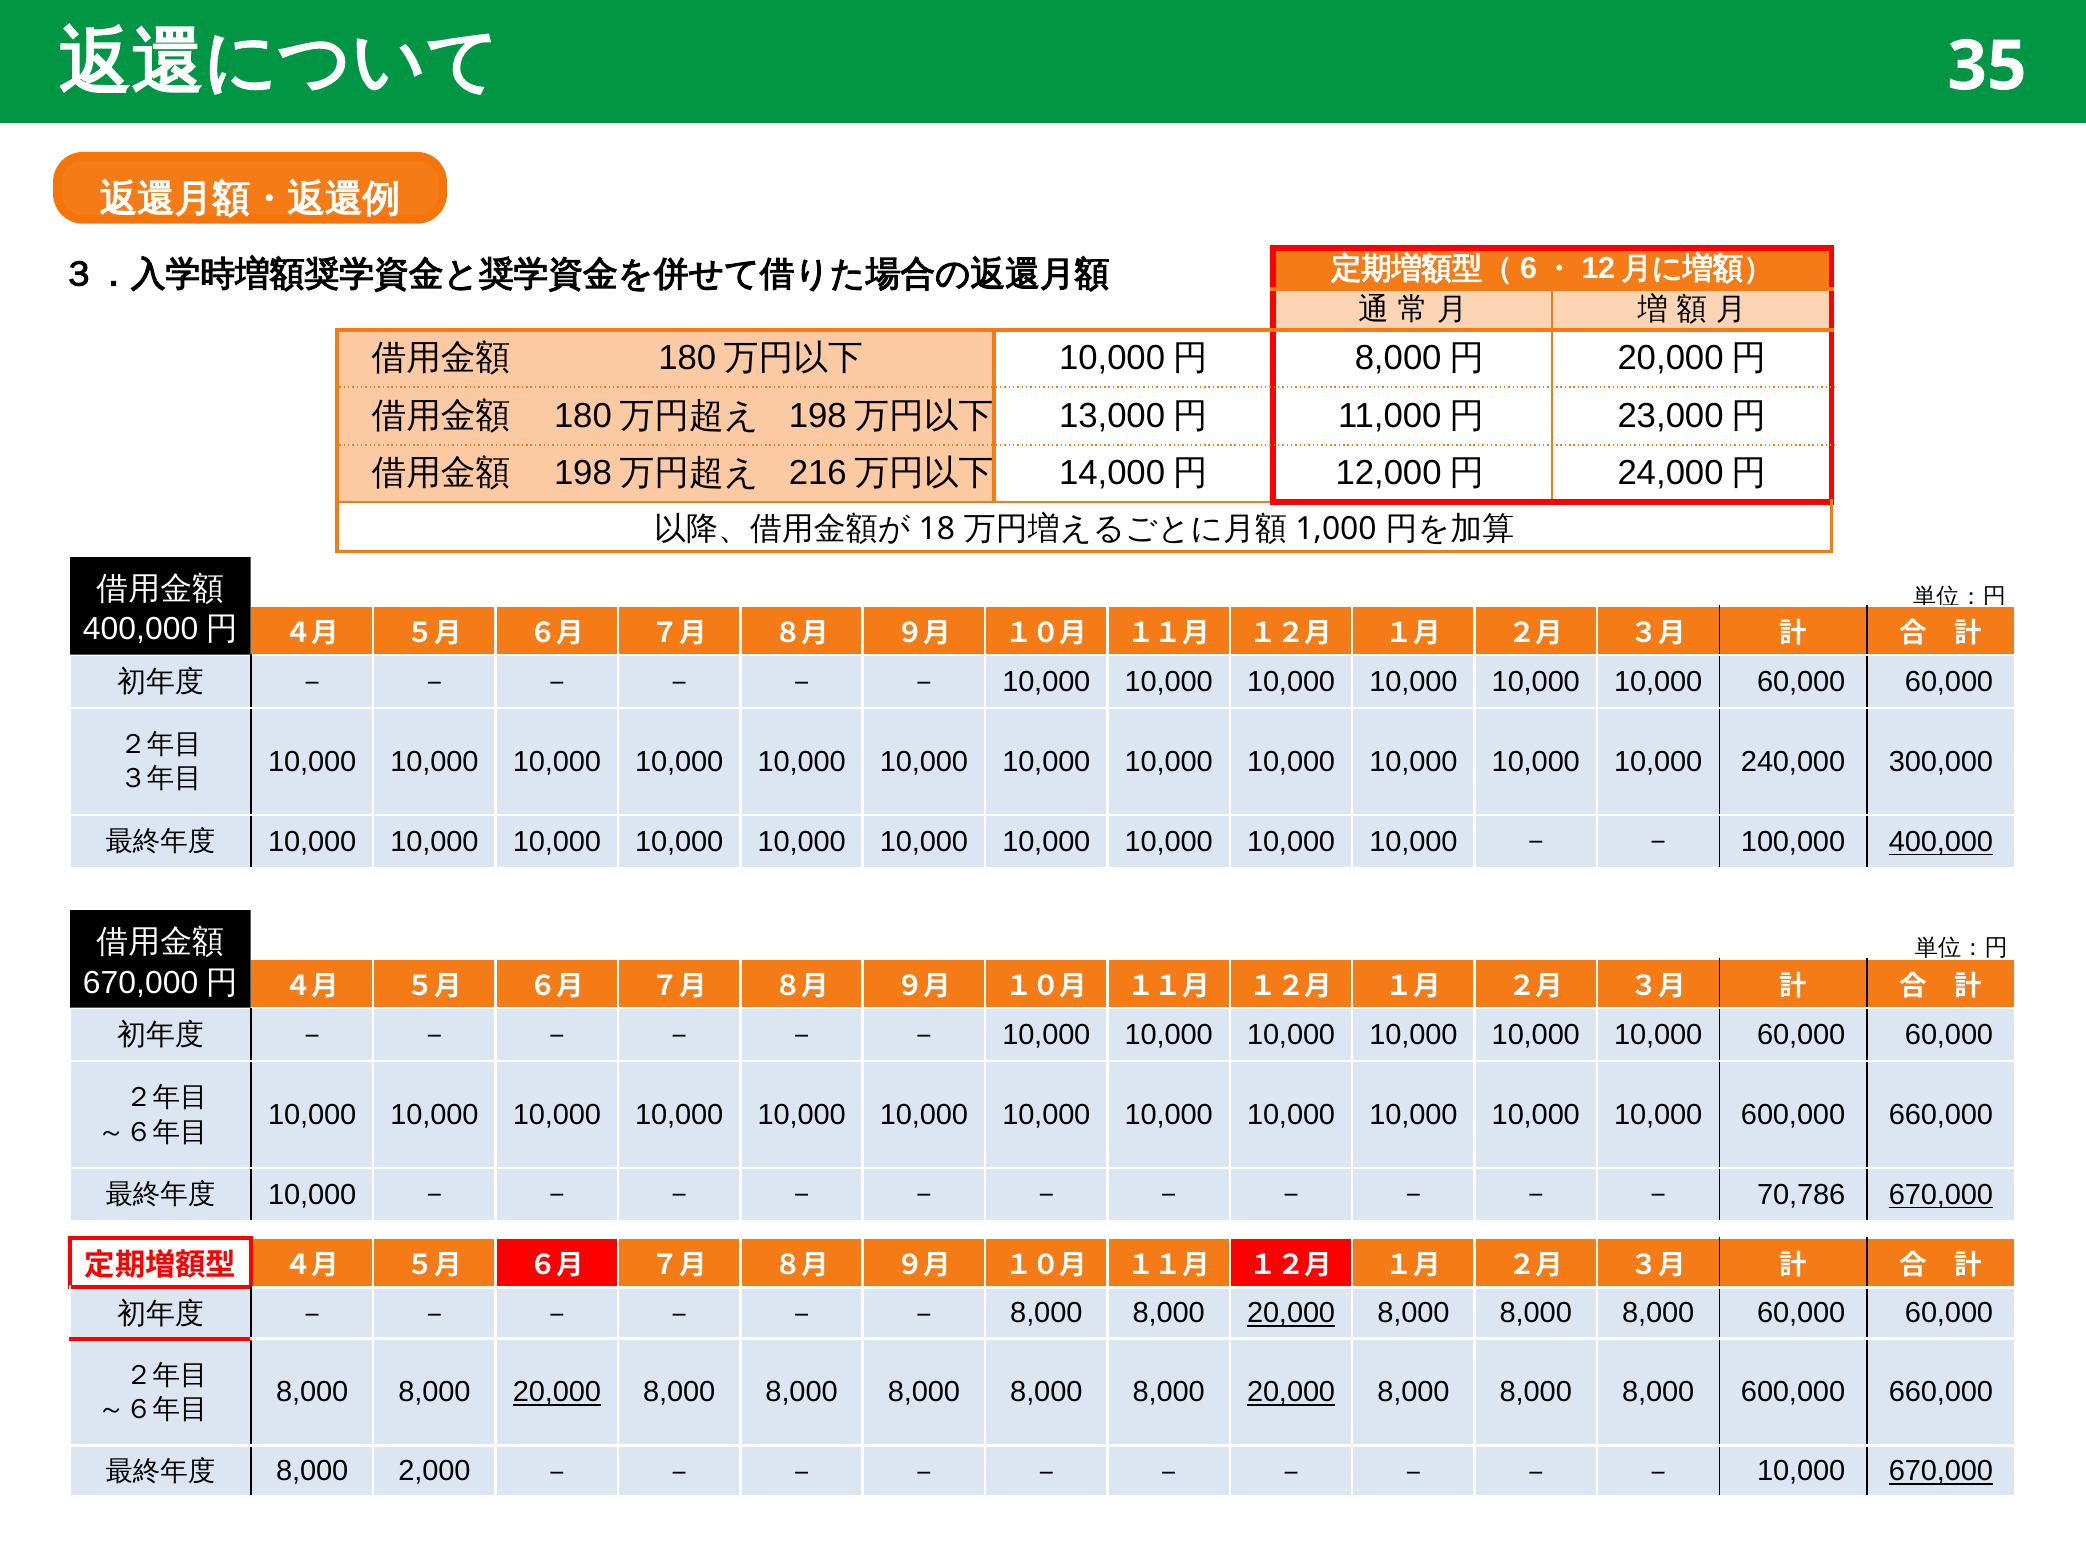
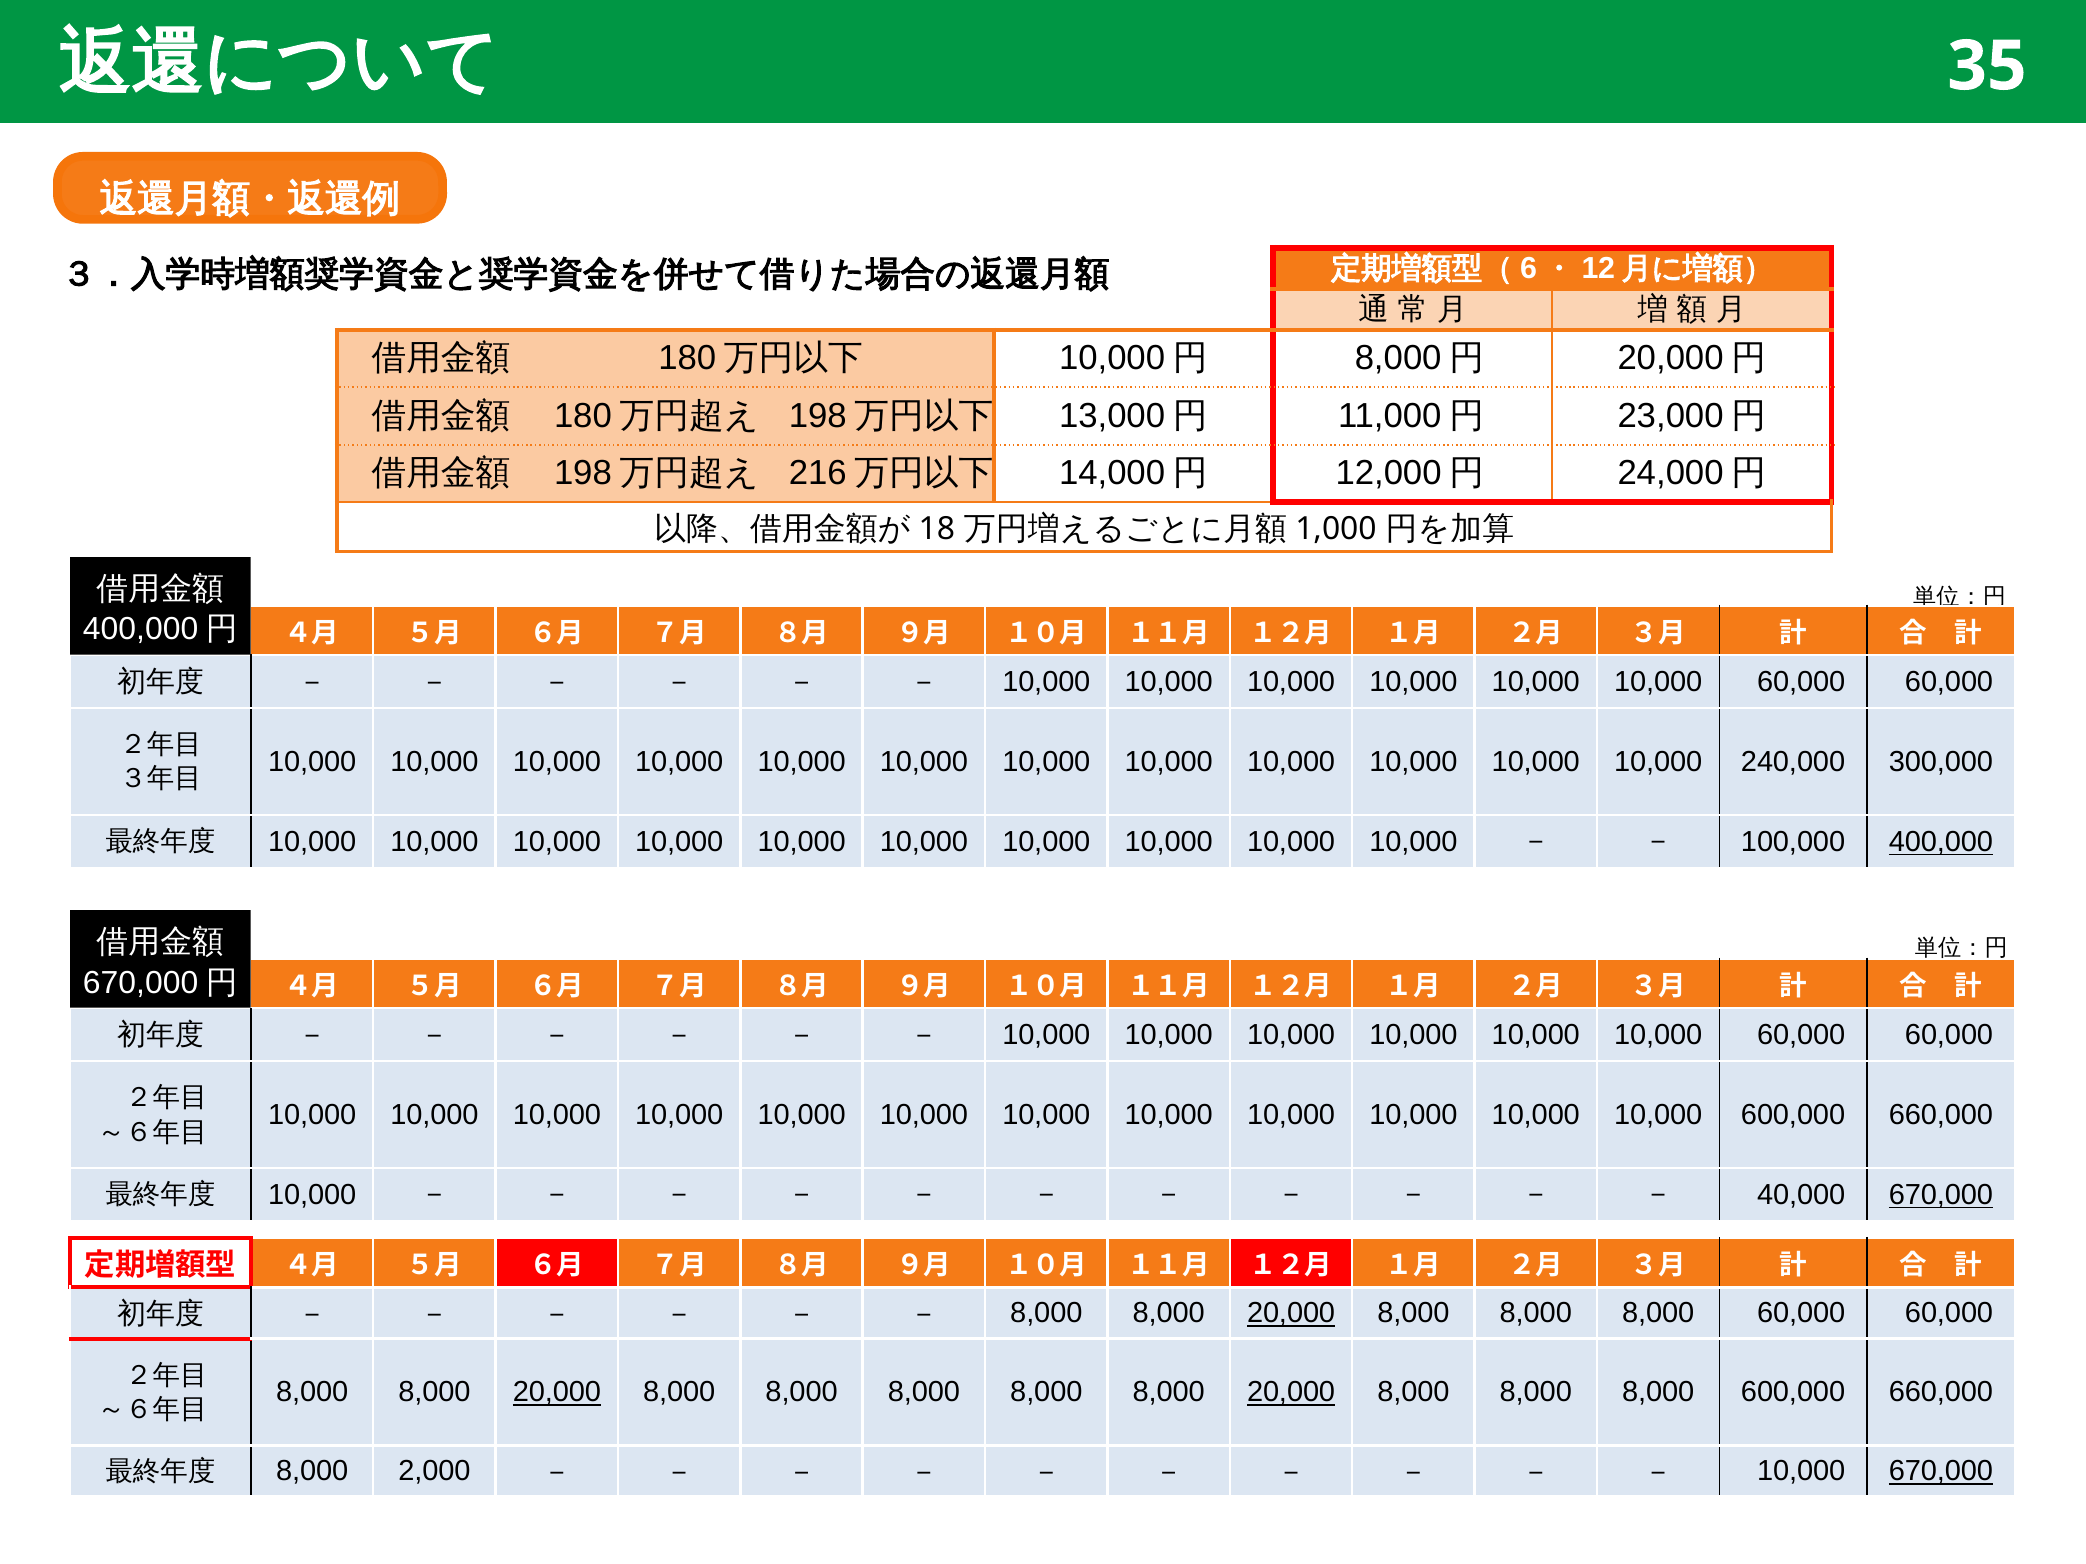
70,786: 70,786 -> 40,000
